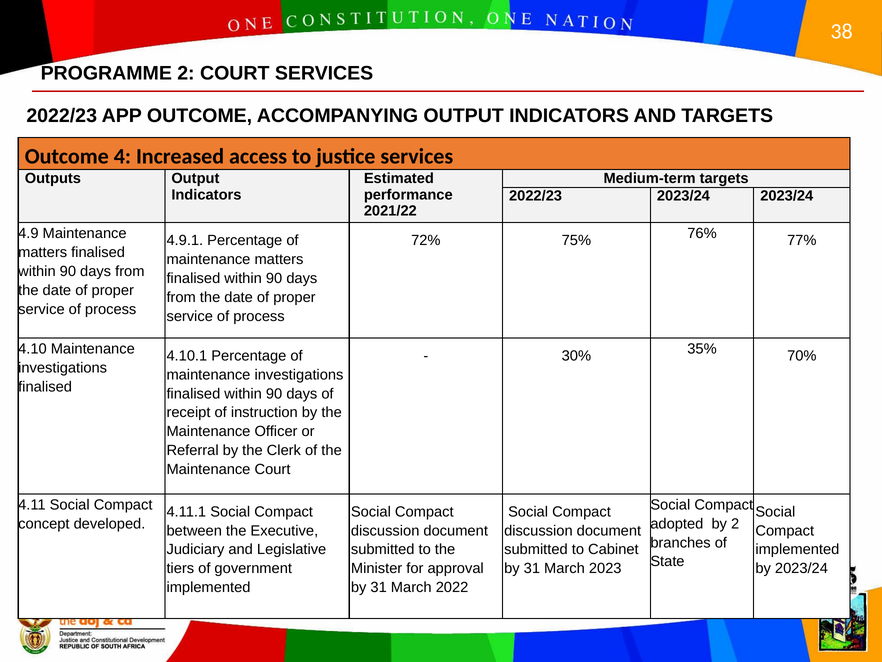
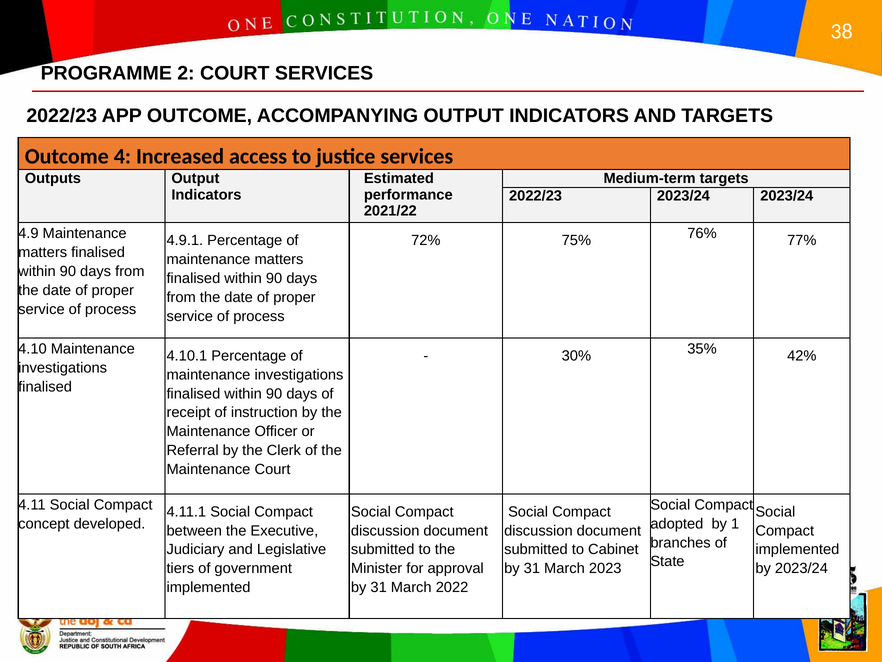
70%: 70% -> 42%
by 2: 2 -> 1
